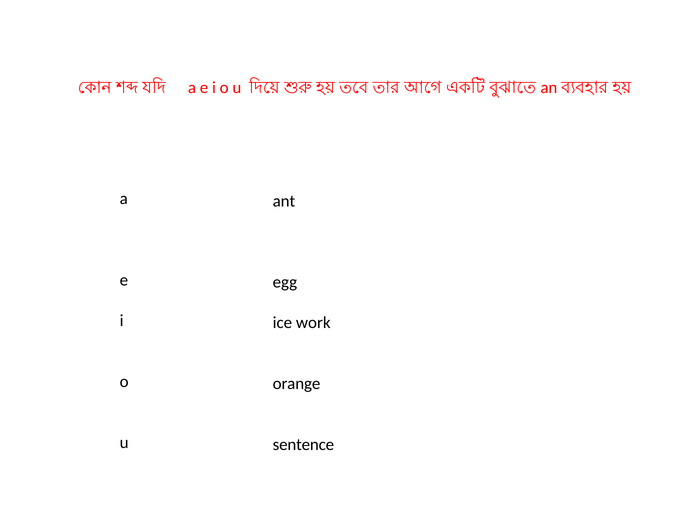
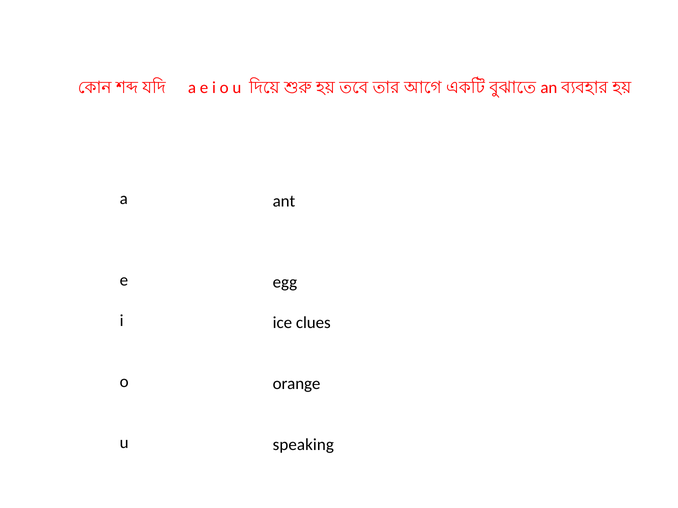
work: work -> clues
sentence: sentence -> speaking
